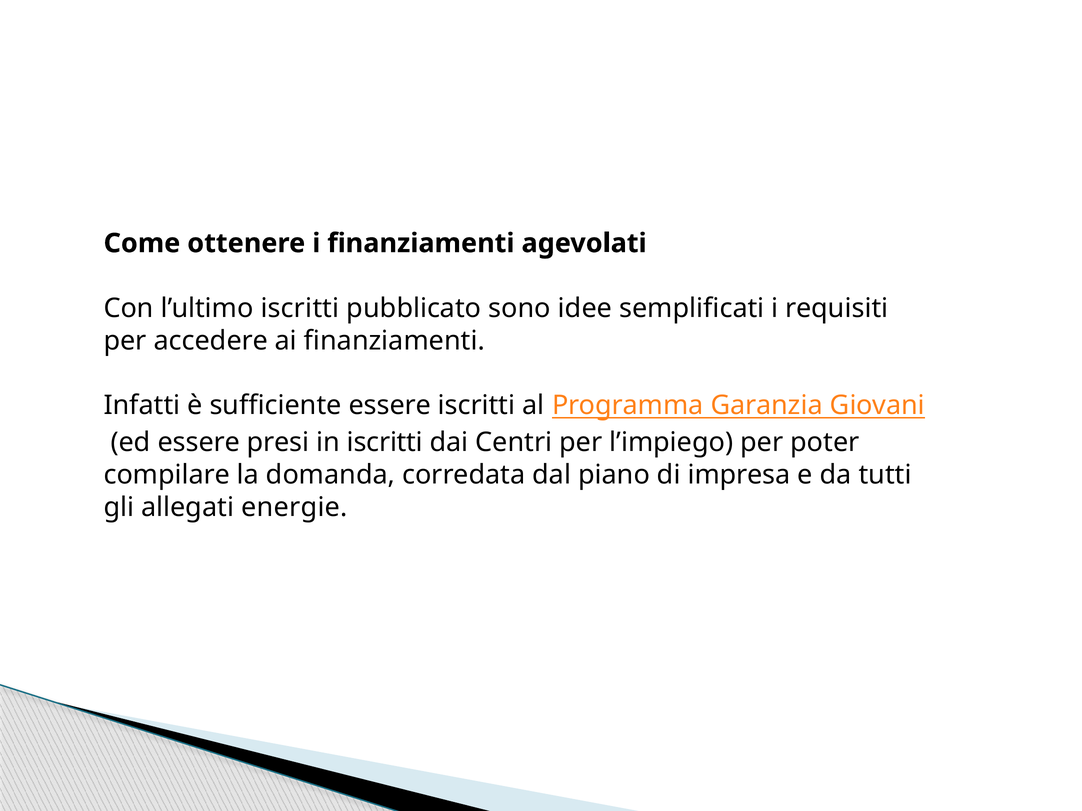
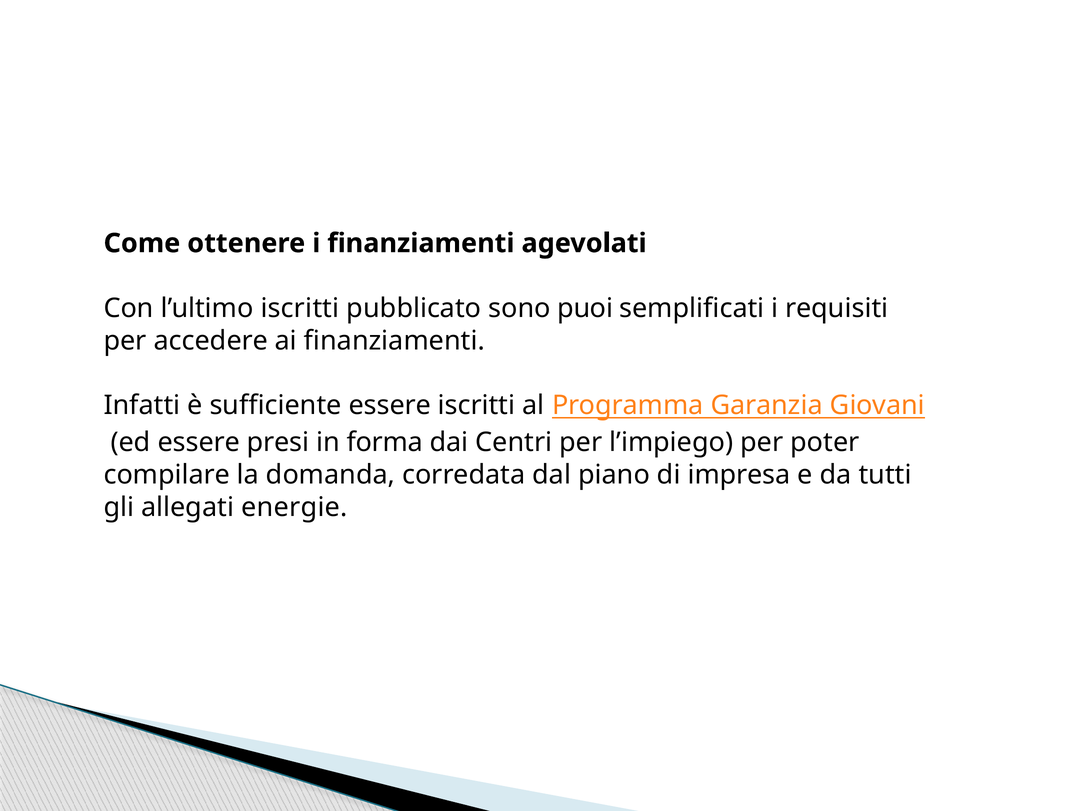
idee: idee -> puoi
in iscritti: iscritti -> forma
